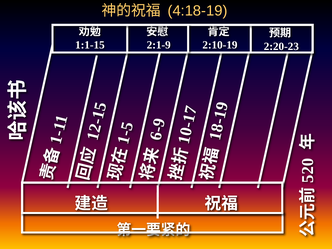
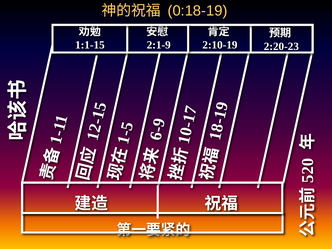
4:18-19: 4:18-19 -> 0:18-19
